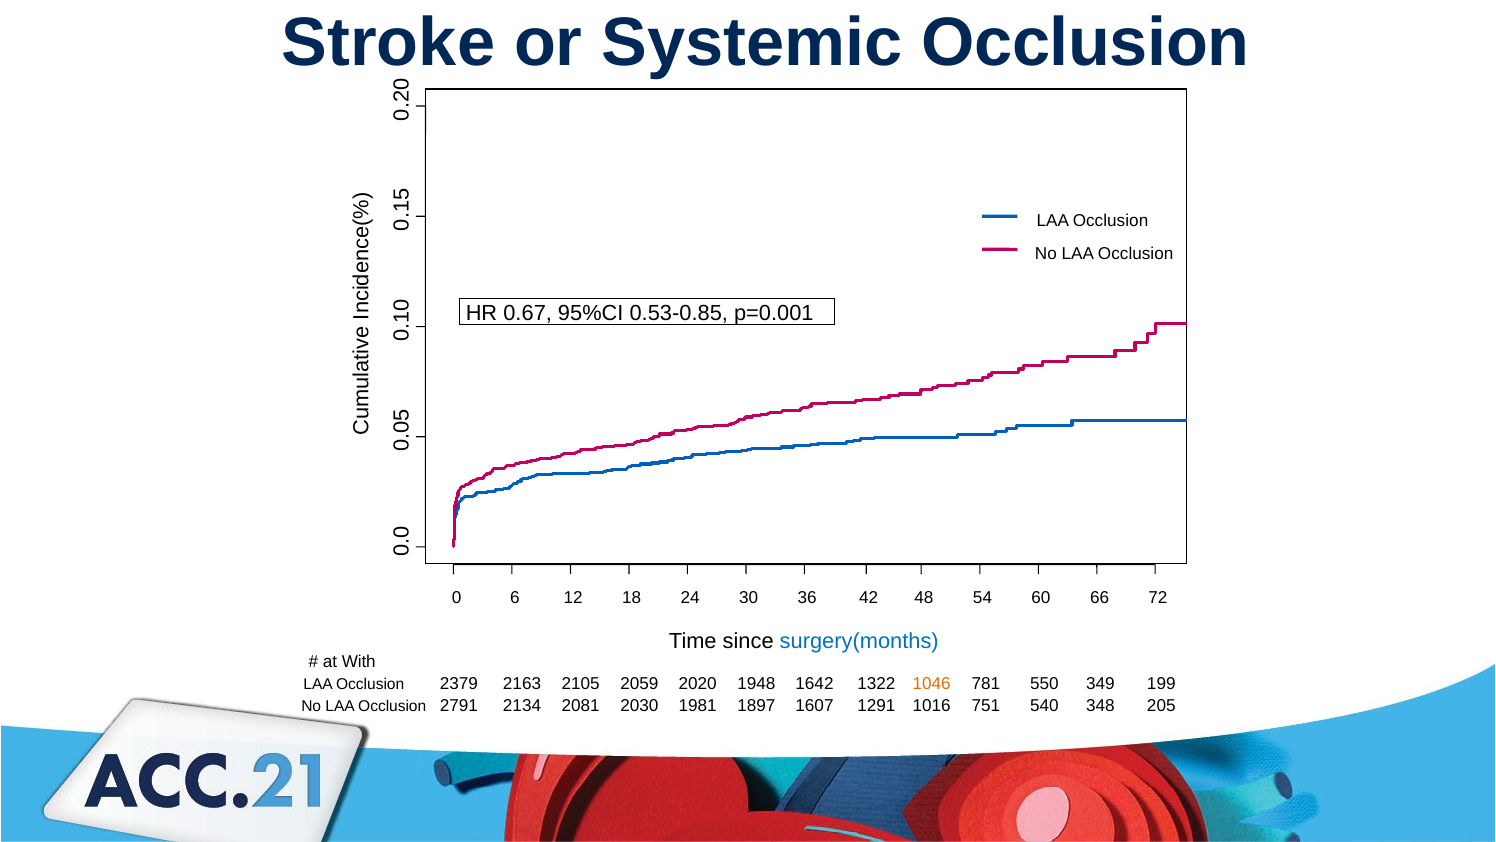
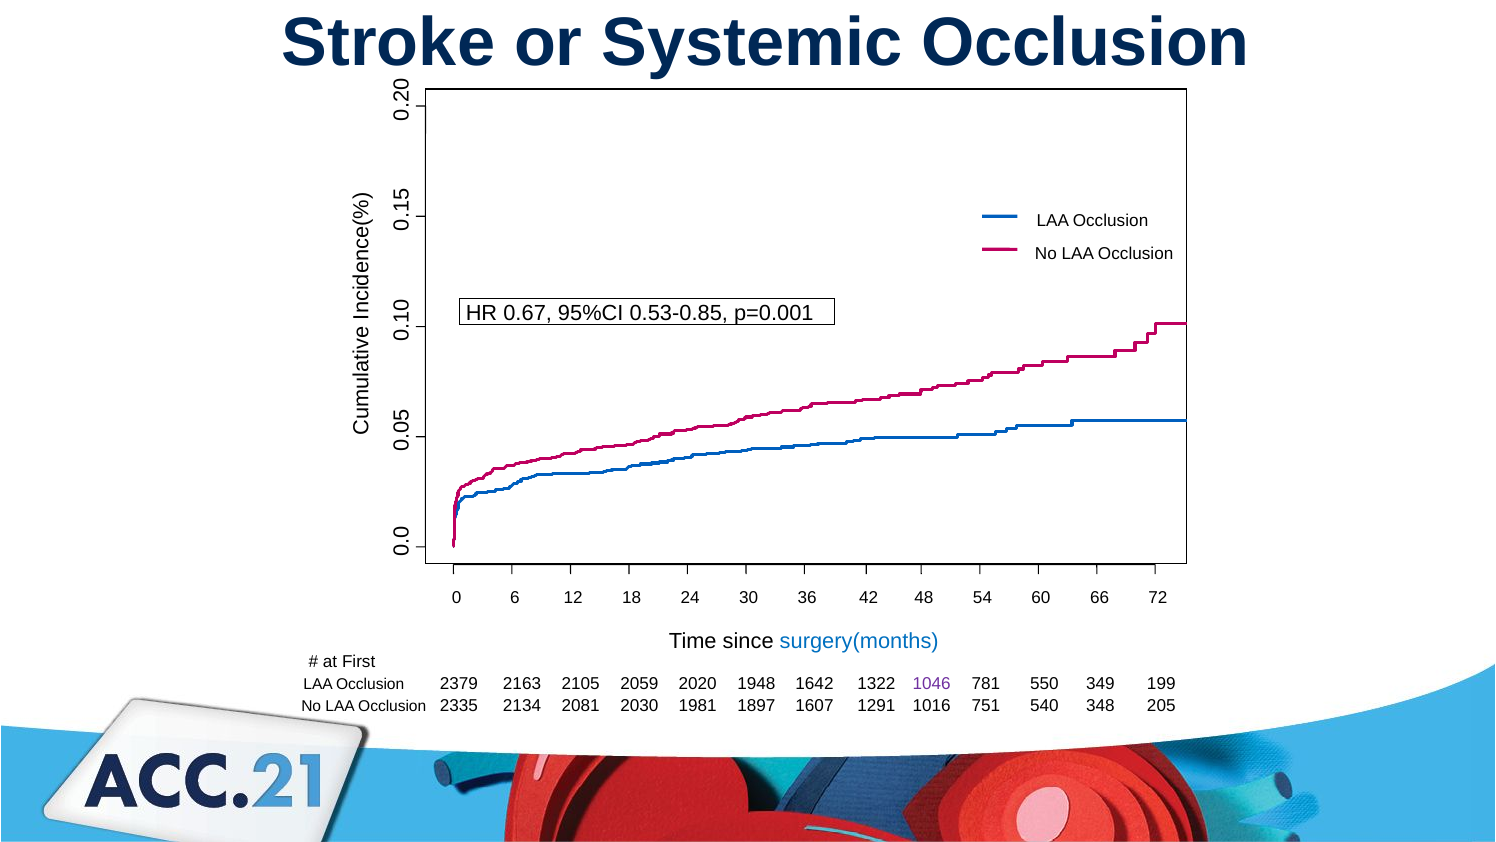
With: With -> First
1046 colour: orange -> purple
2791: 2791 -> 2335
